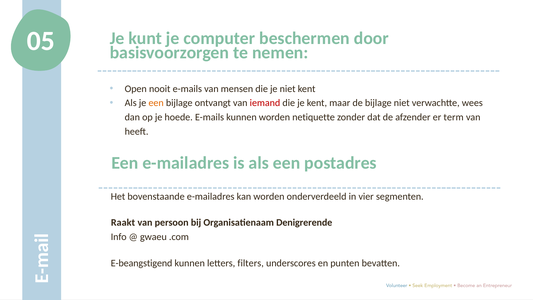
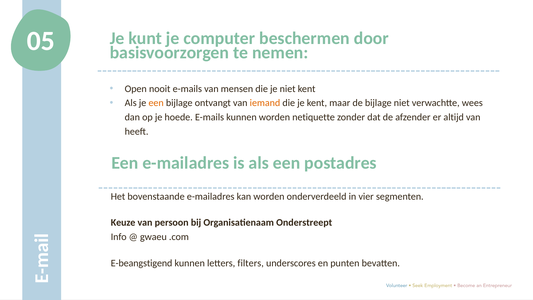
iemand colour: red -> orange
term: term -> altijd
Raakt: Raakt -> Keuze
Denigrerende: Denigrerende -> Onderstreept
